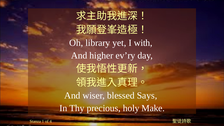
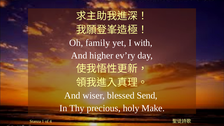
library: library -> family
Says: Says -> Send
